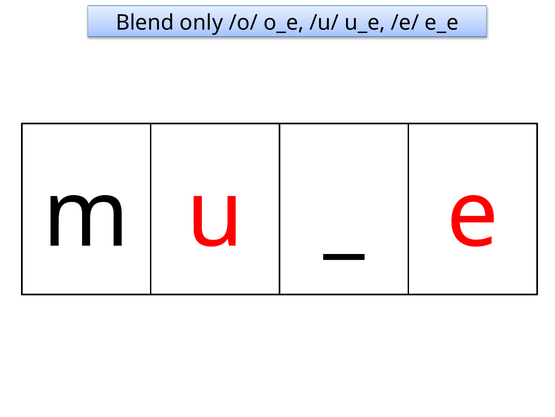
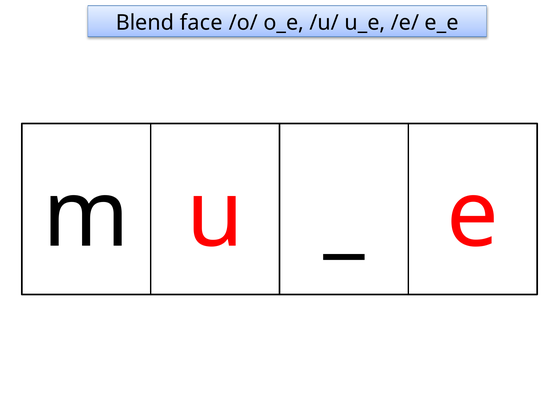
only: only -> face
